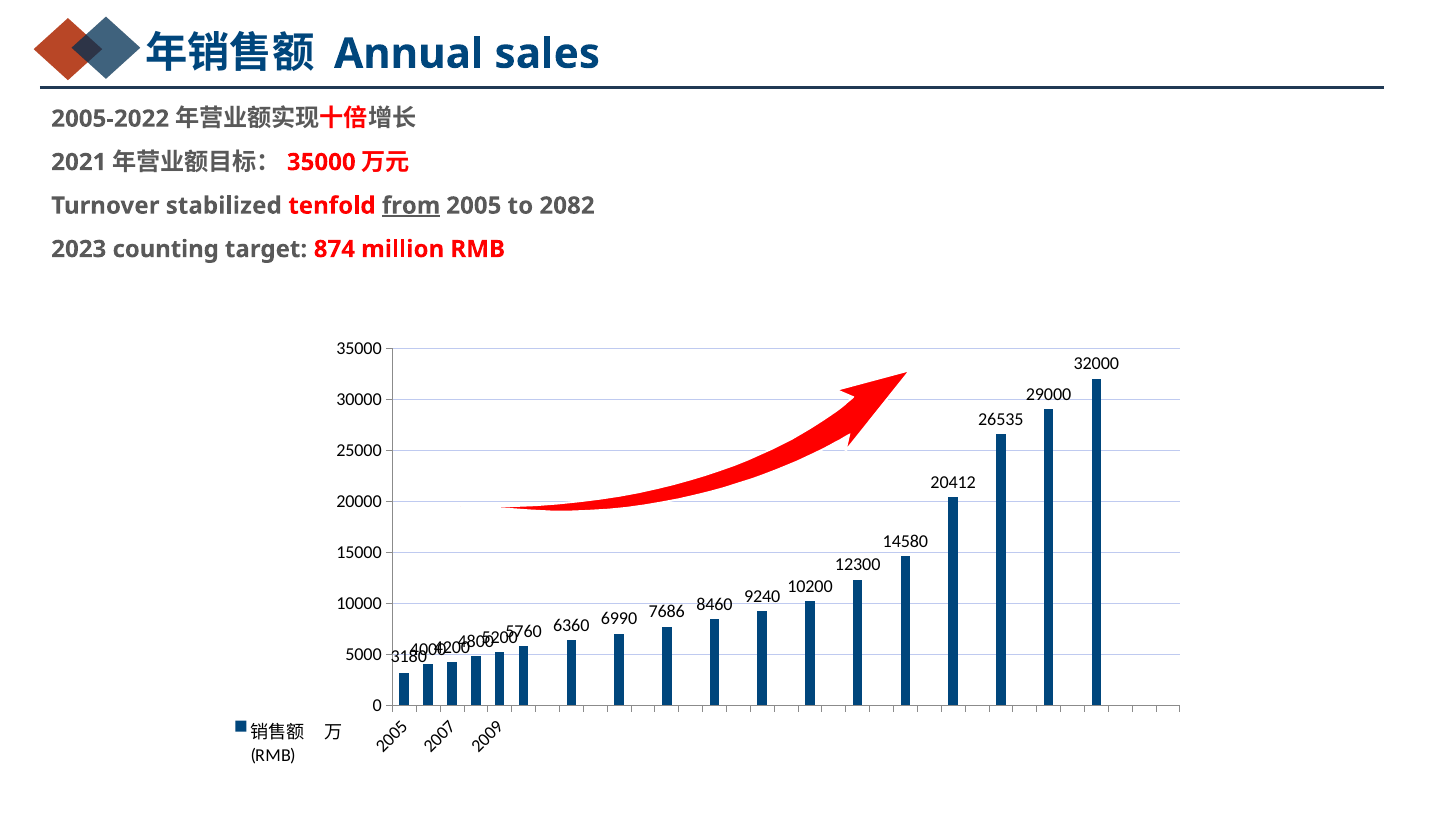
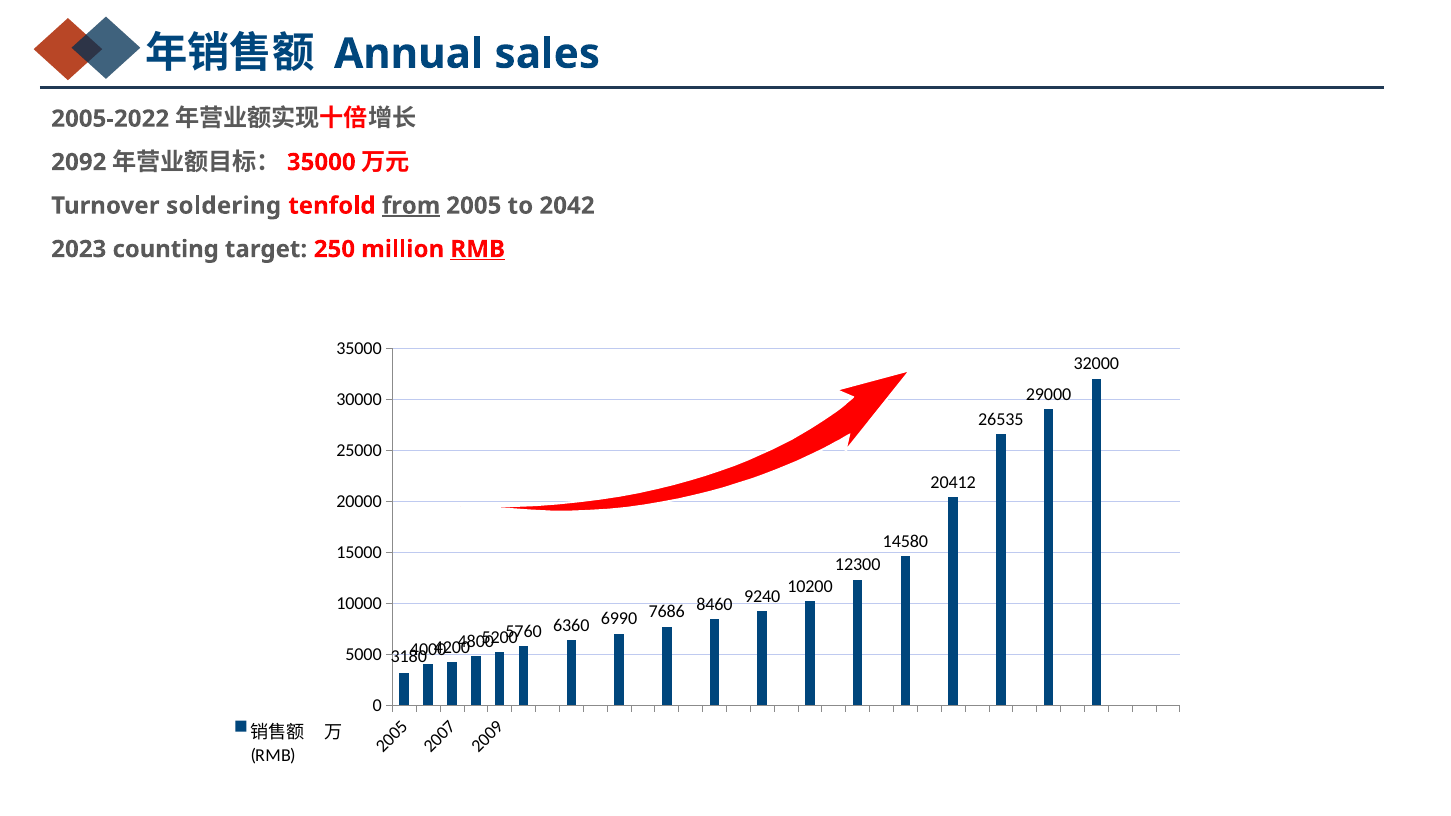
2021: 2021 -> 2092
stabilized: stabilized -> soldering
2082: 2082 -> 2042
874: 874 -> 250
RMB at (478, 249) underline: none -> present
